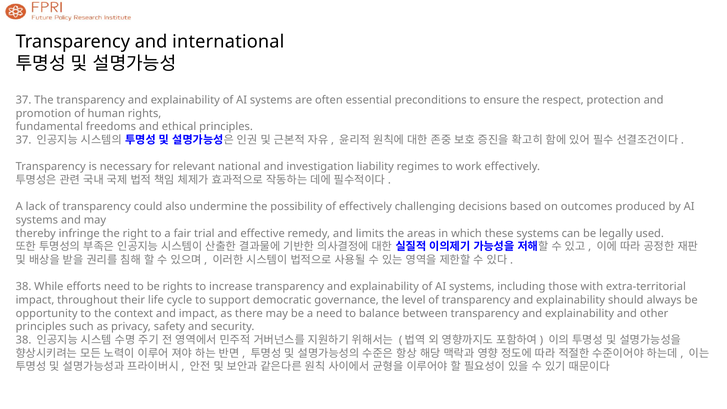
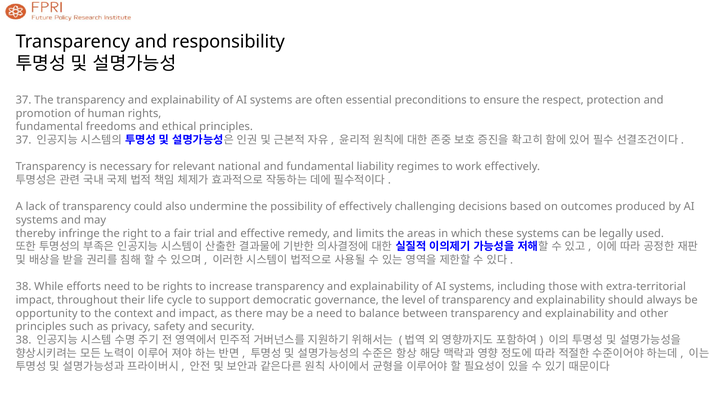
international: international -> responsibility
and investigation: investigation -> fundamental
